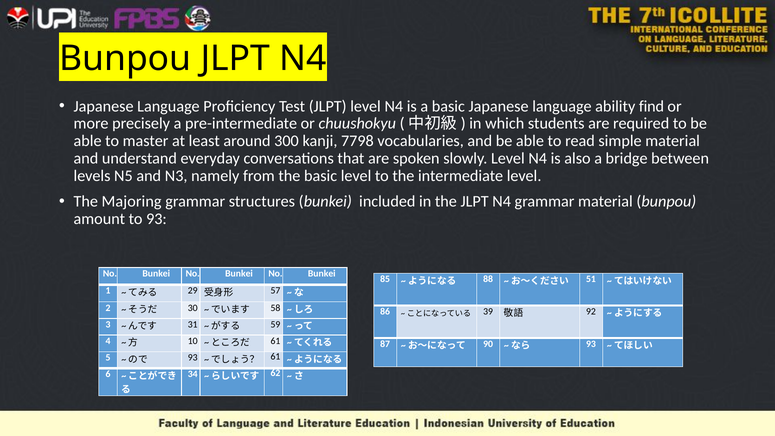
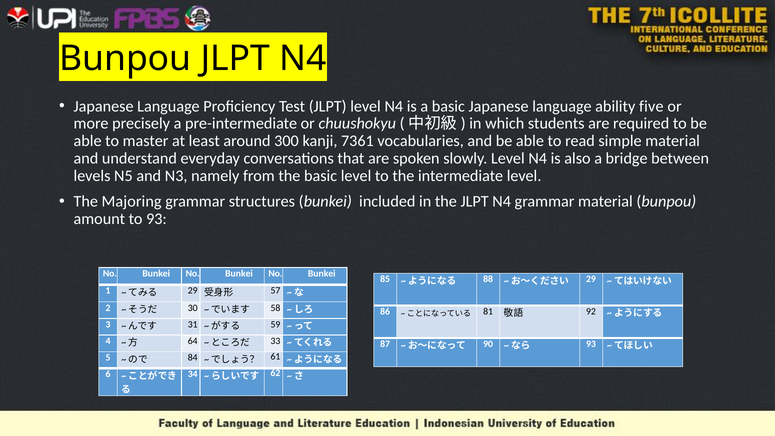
find: find -> five
7798: 7798 -> 7361
51 at (591, 279): 51 -> 29
39: 39 -> 81
10: 10 -> 64
61 at (276, 341): 61 -> 33
93 at (193, 358): 93 -> 84
